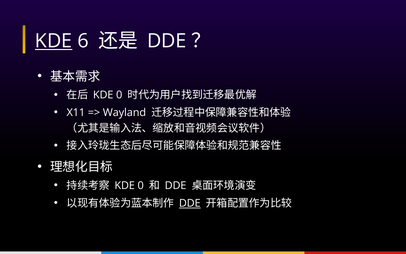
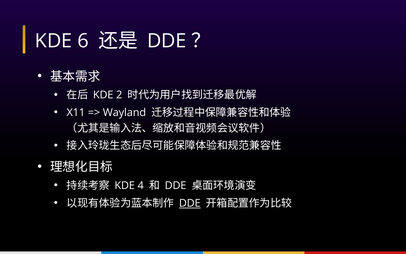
KDE at (54, 41) underline: present -> none
0 at (119, 95): 0 -> 2
0 at (141, 185): 0 -> 4
